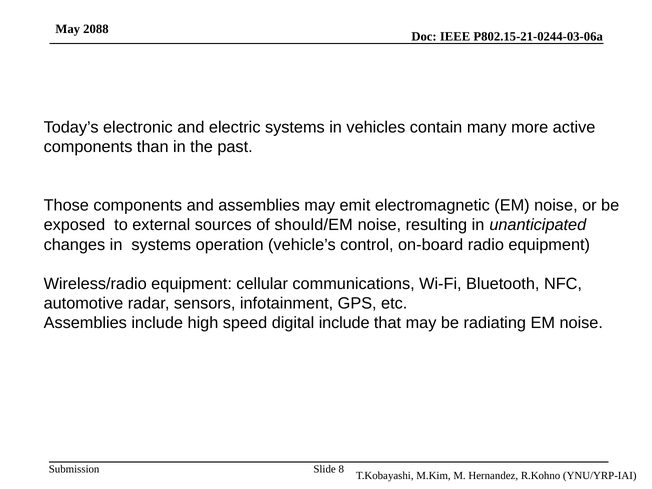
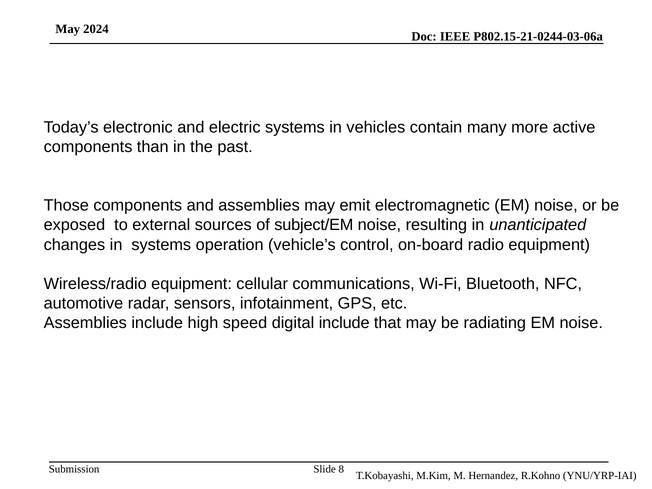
2088: 2088 -> 2024
should/EM: should/EM -> subject/EM
